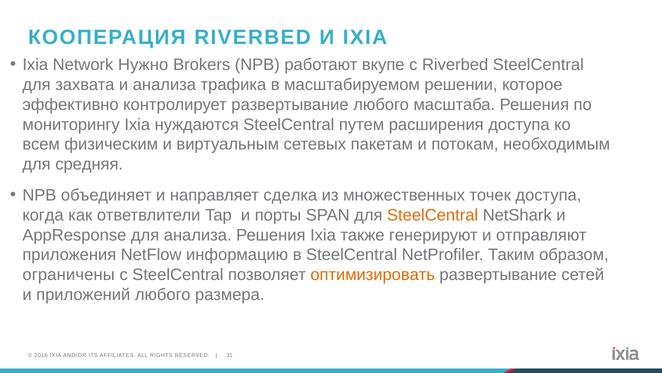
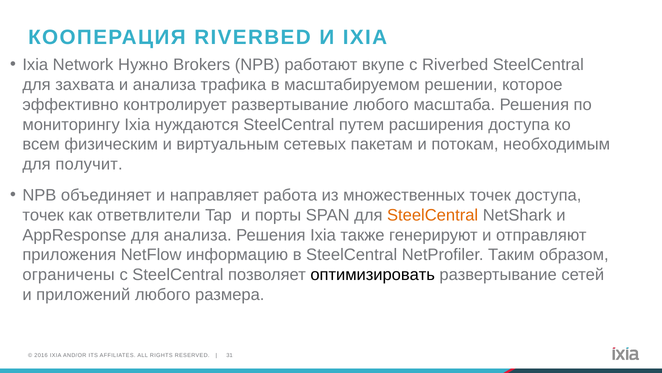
средняя: средняя -> получит
сделка: сделка -> работа
когда at (43, 215): когда -> точек
оптимизировать colour: orange -> black
